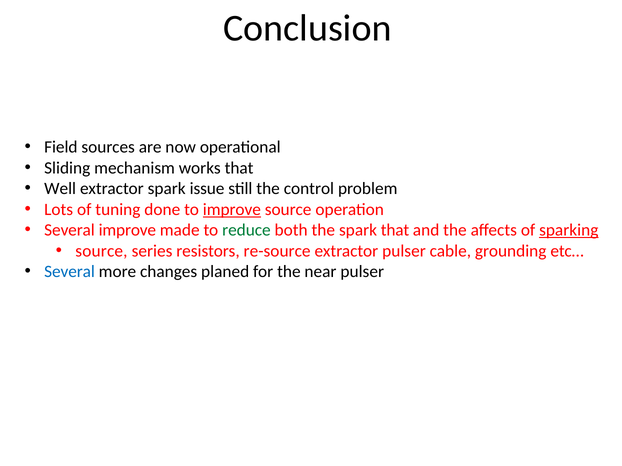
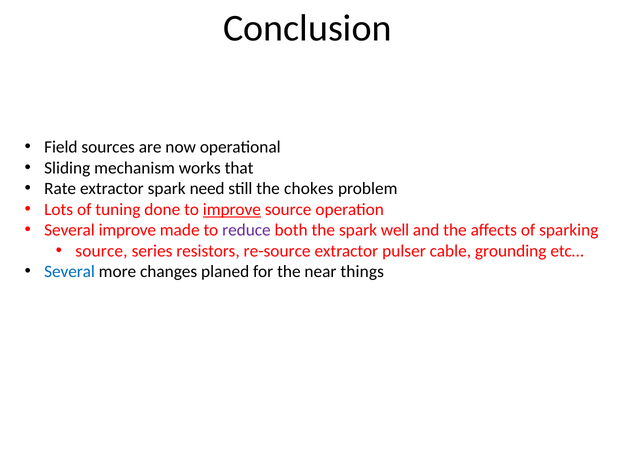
Well: Well -> Rate
issue: issue -> need
control: control -> chokes
reduce colour: green -> purple
spark that: that -> well
sparking underline: present -> none
near pulser: pulser -> things
